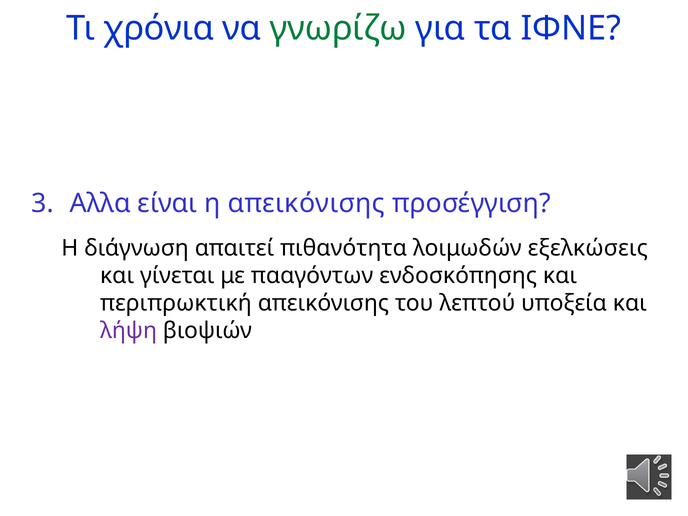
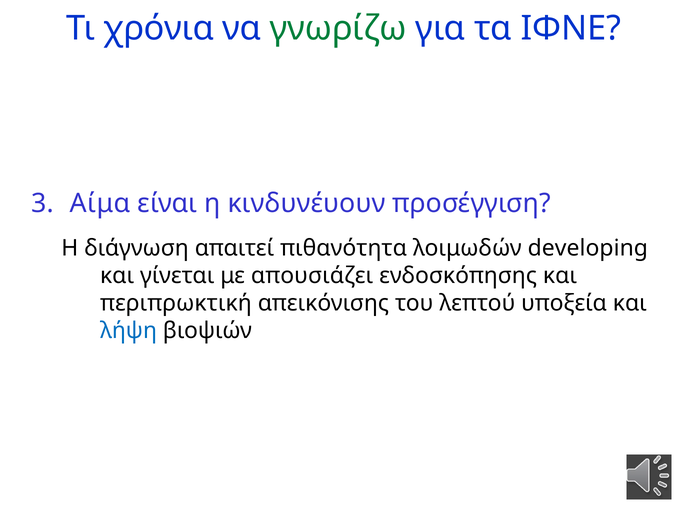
Αλλα: Αλλα -> Αίμα
η απεικόνισης: απεικόνισης -> κινδυνέυουν
εξελκώσεις: εξελκώσεις -> developing
πααγόντων: πααγόντων -> απουσιάζει
λήψη colour: purple -> blue
